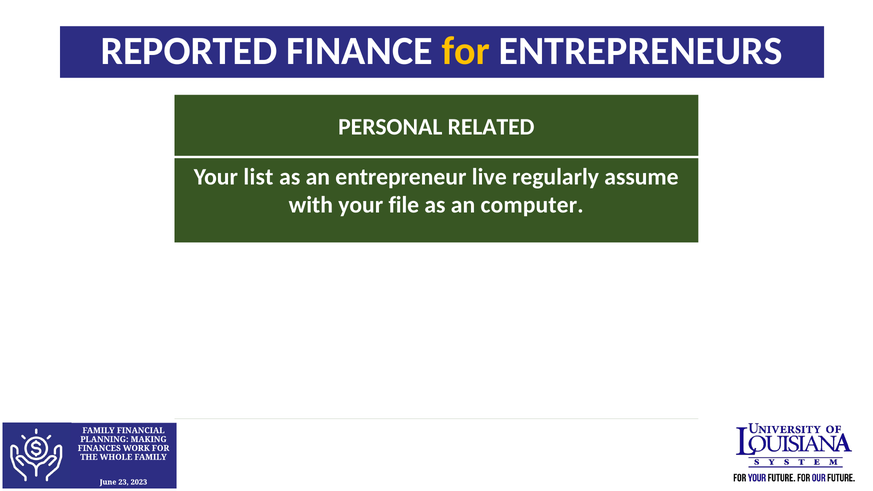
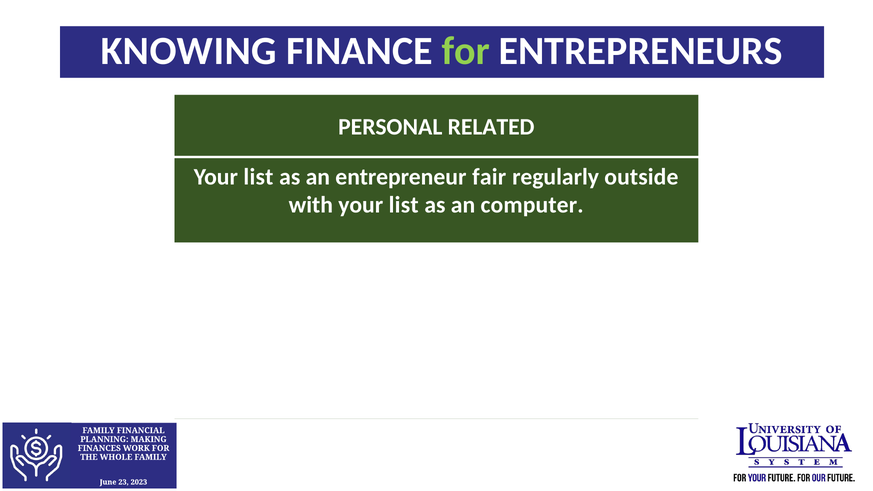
REPORTED at (189, 51): REPORTED -> KNOWING
for at (466, 51) colour: yellow -> light green
live: live -> fair
assume: assume -> outside
with your file: file -> list
